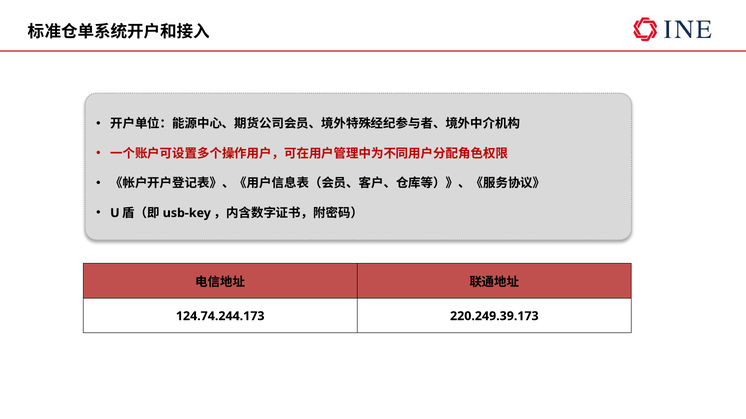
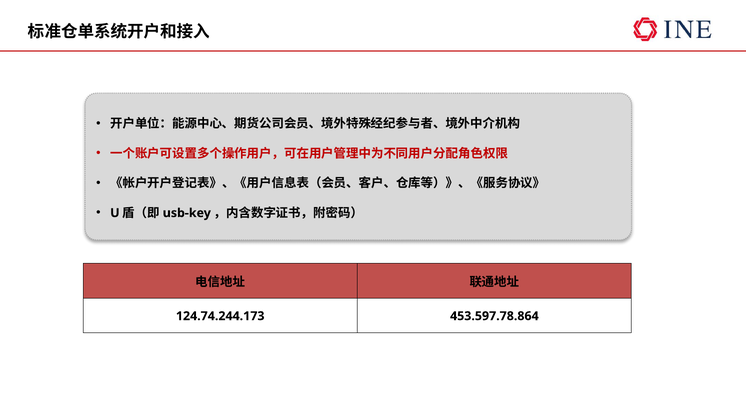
220.249.39.173: 220.249.39.173 -> 453.597.78.864
